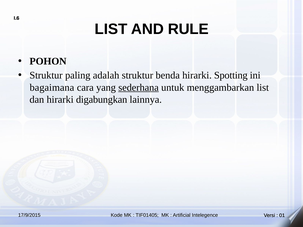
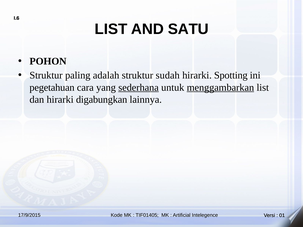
RULE: RULE -> SATU
benda: benda -> sudah
bagaimana: bagaimana -> pegetahuan
menggambarkan underline: none -> present
